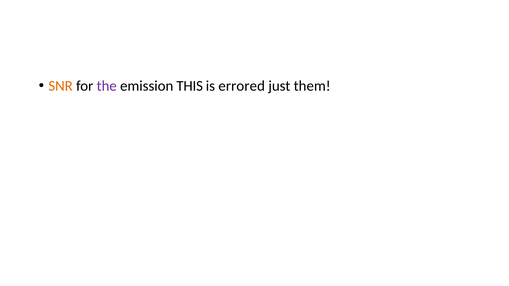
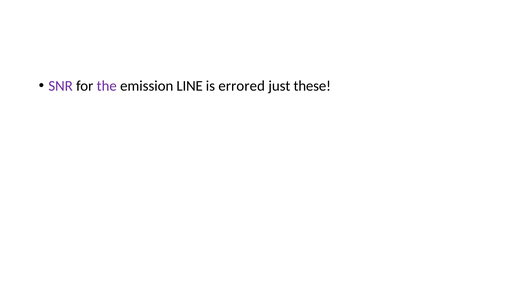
SNR colour: orange -> purple
THIS: THIS -> LINE
them: them -> these
